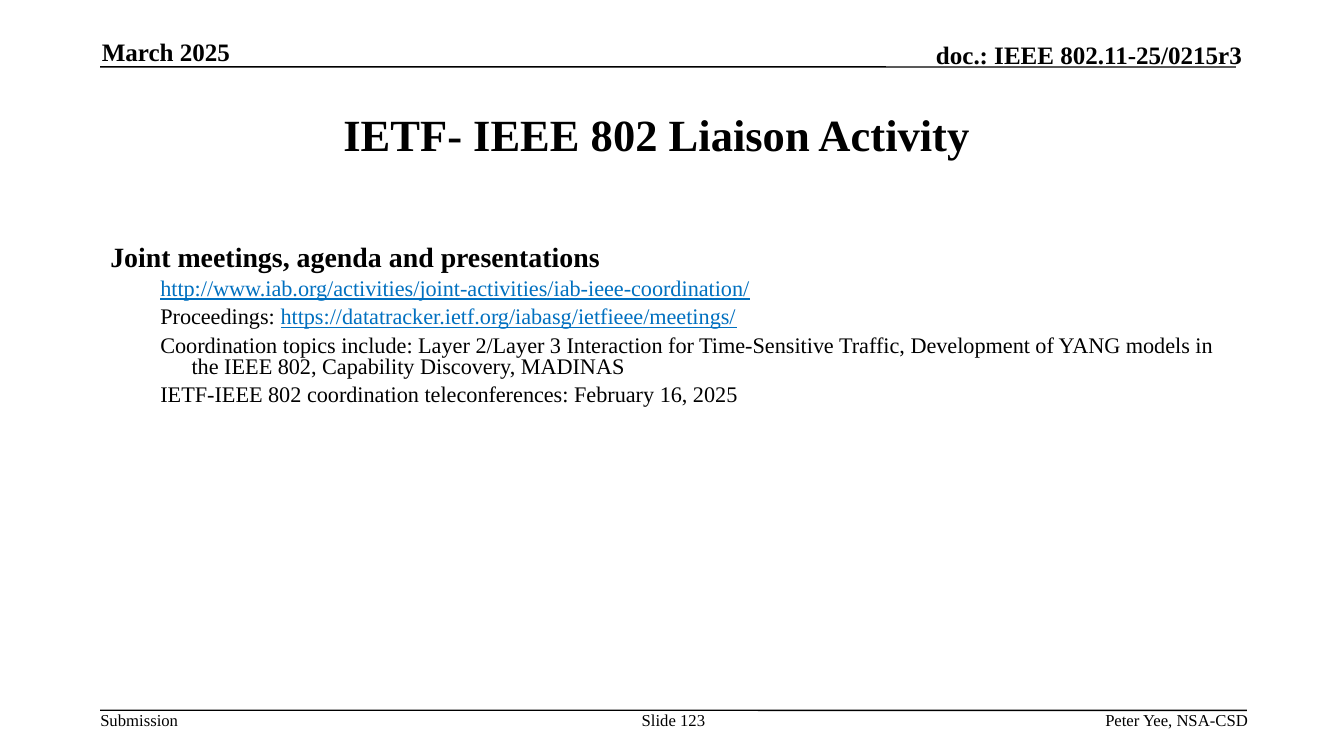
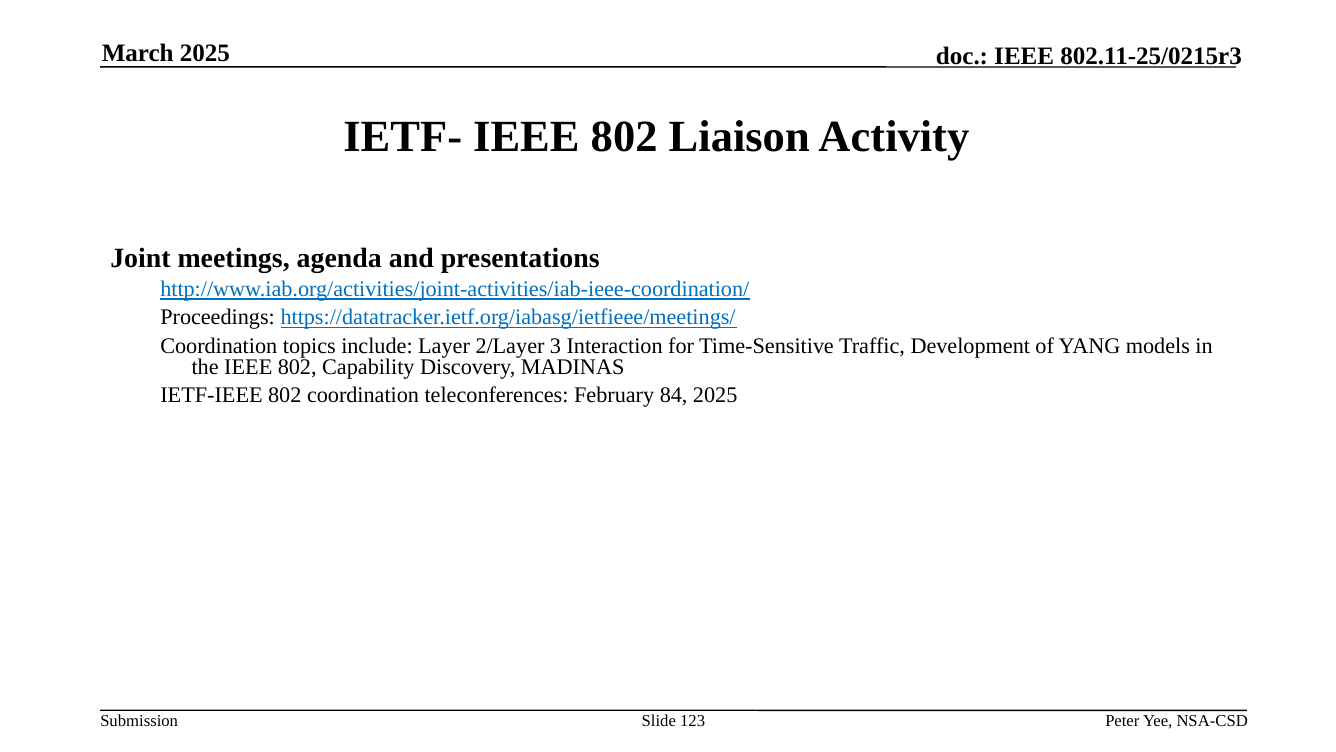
16: 16 -> 84
